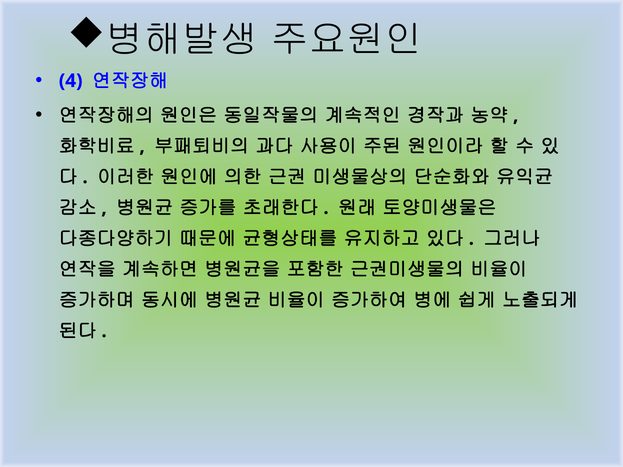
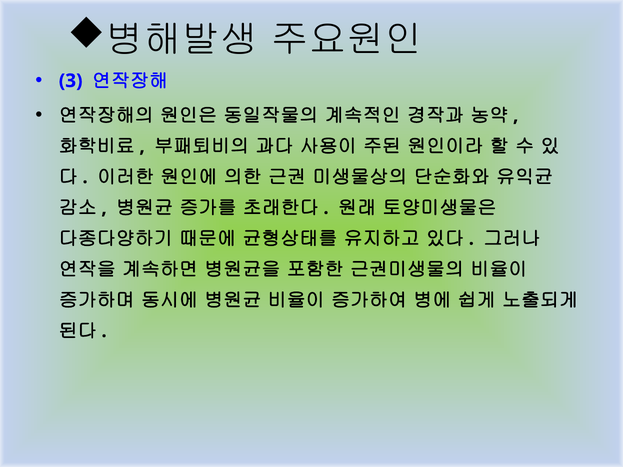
4: 4 -> 3
